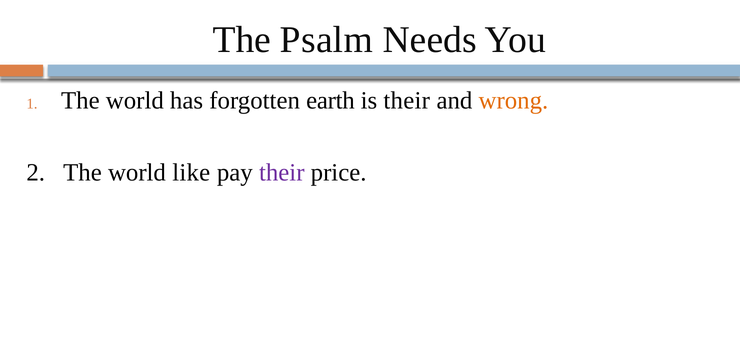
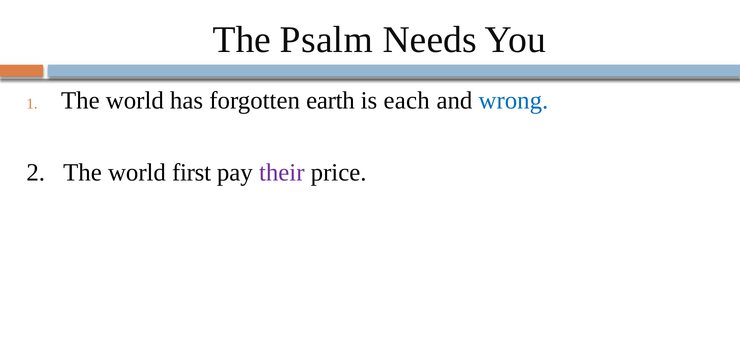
is their: their -> each
wrong colour: orange -> blue
like: like -> first
